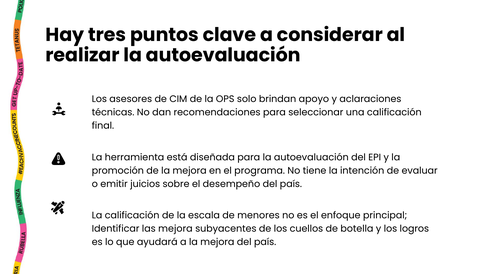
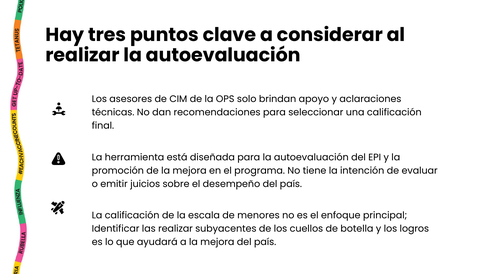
las mejora: mejora -> realizar
